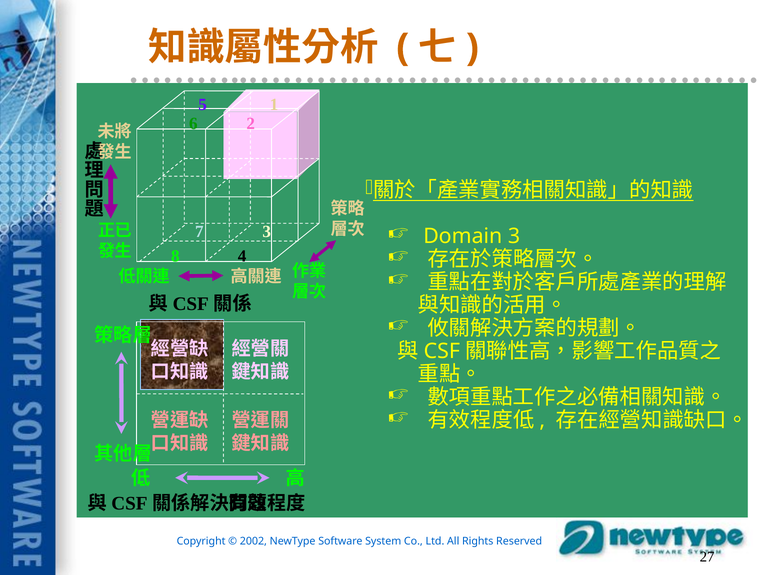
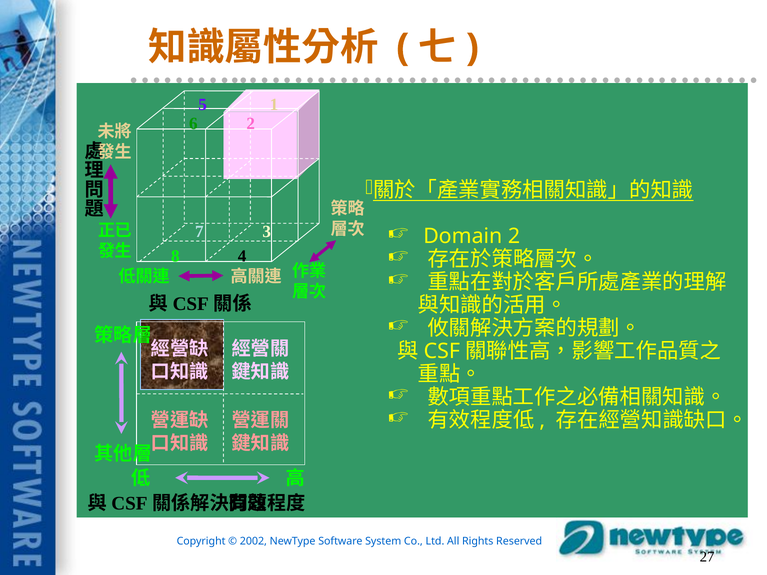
Domain 3: 3 -> 2
